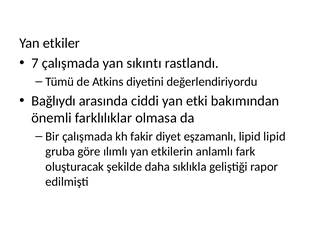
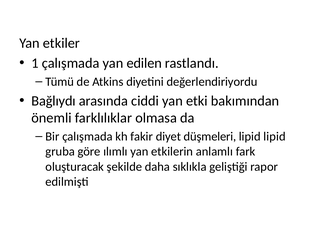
7: 7 -> 1
sıkıntı: sıkıntı -> edilen
eşzamanlı: eşzamanlı -> düşmeleri
